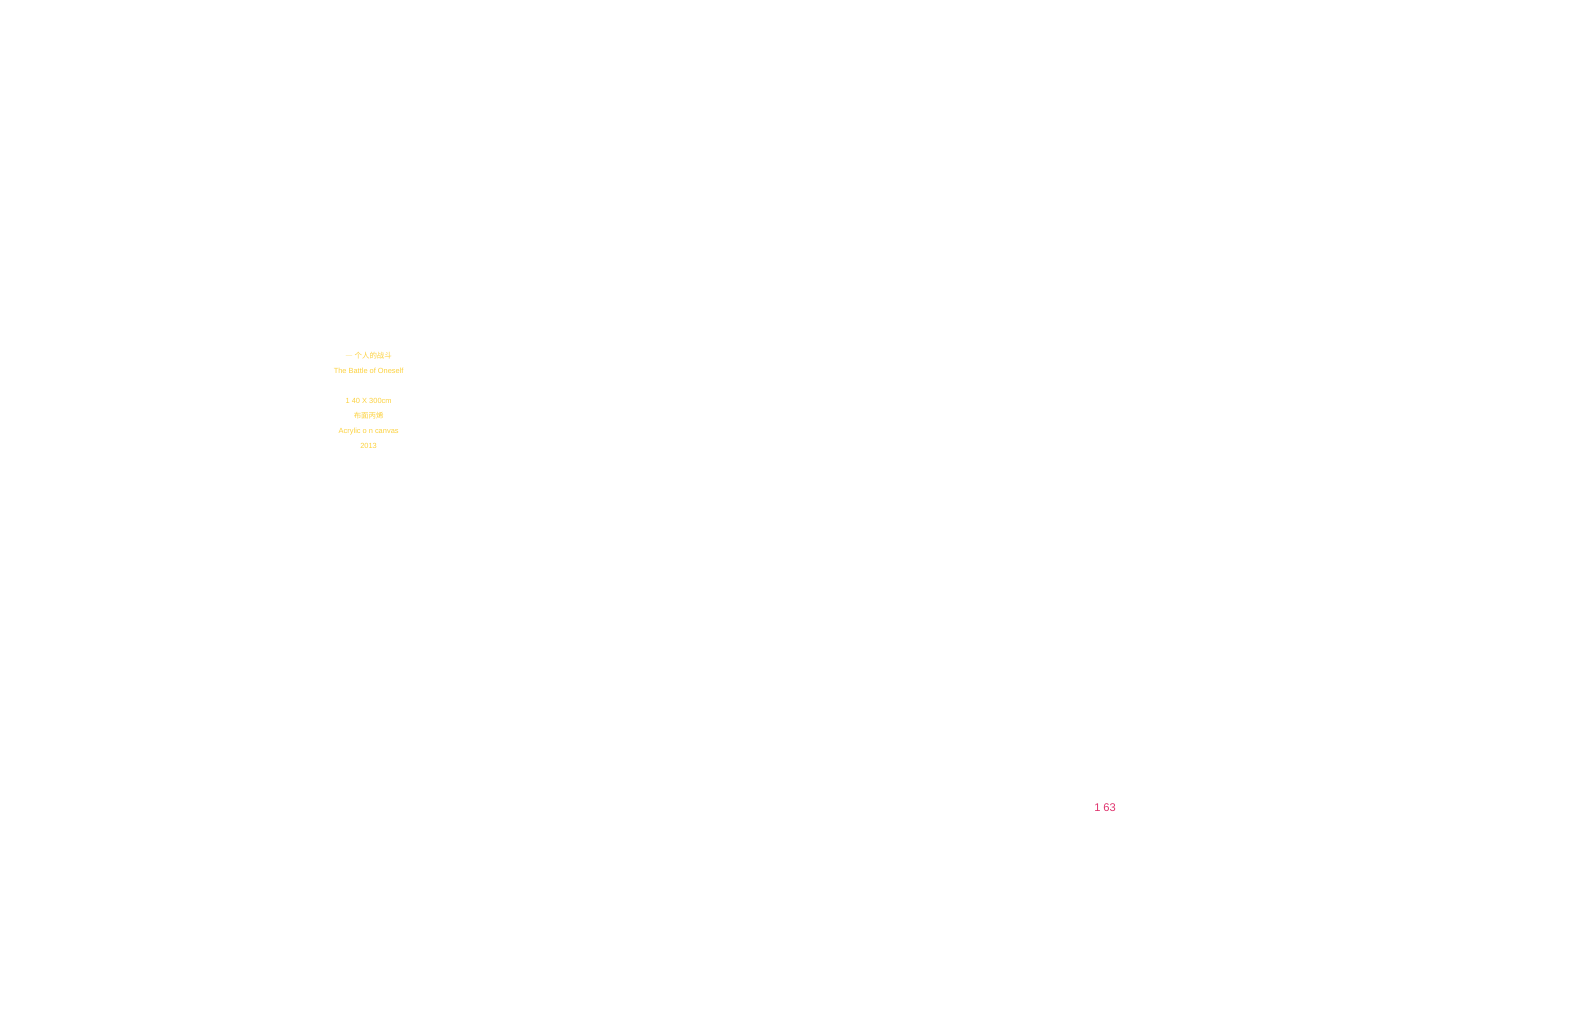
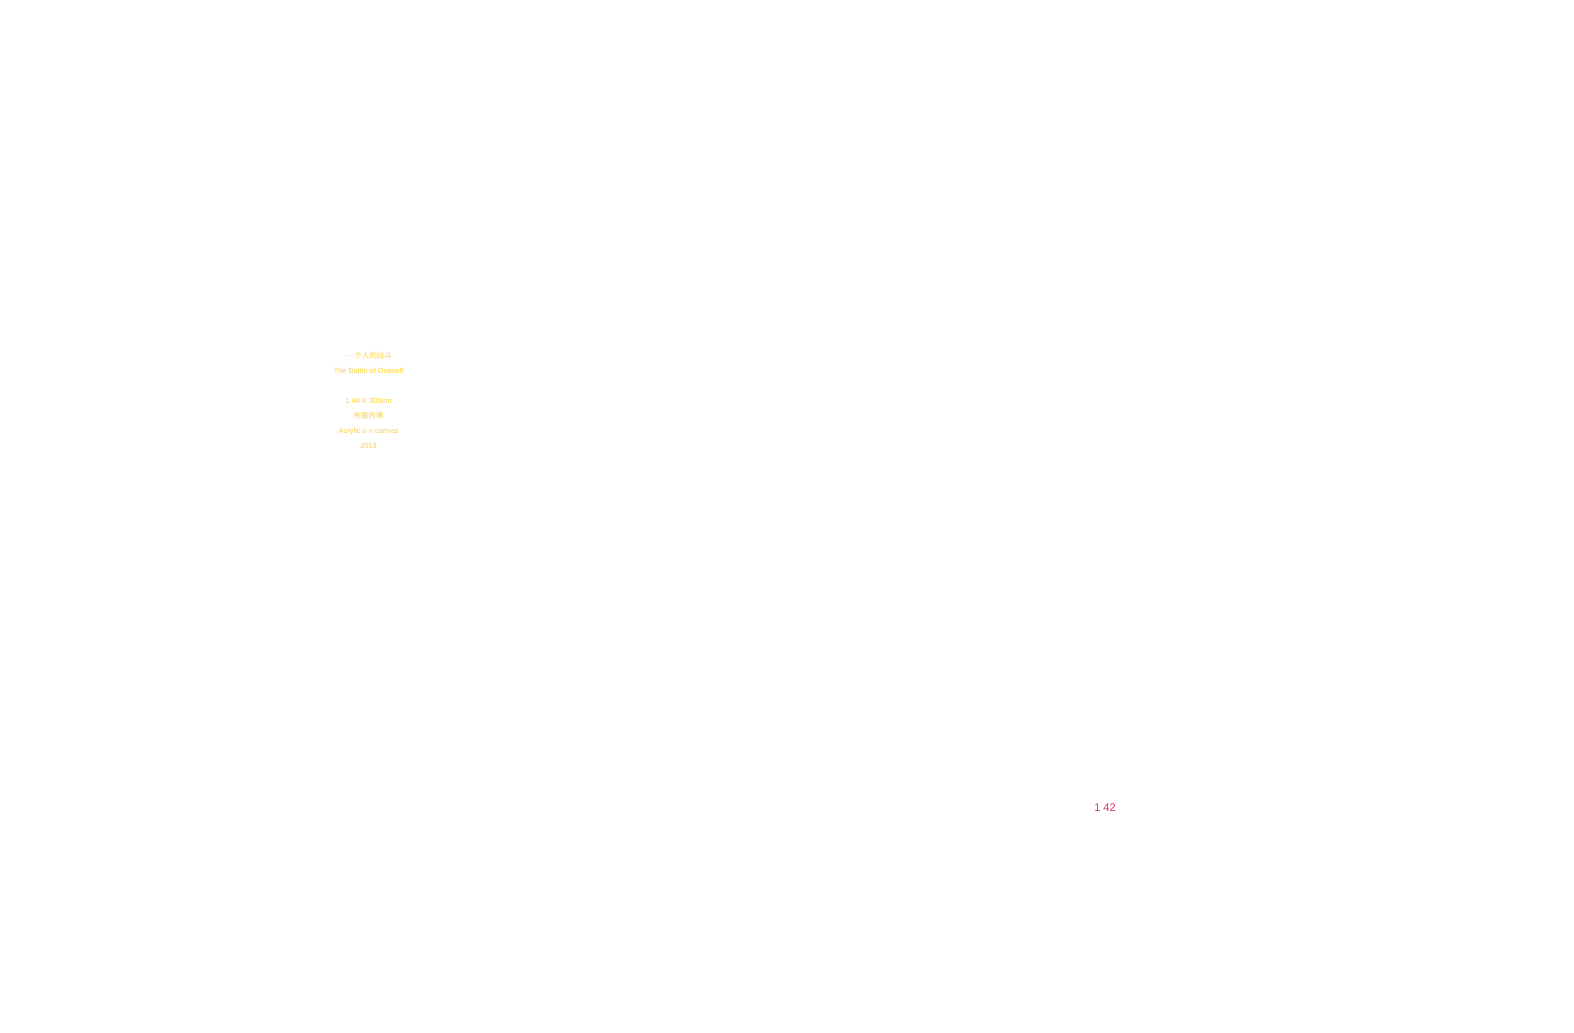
63: 63 -> 42
